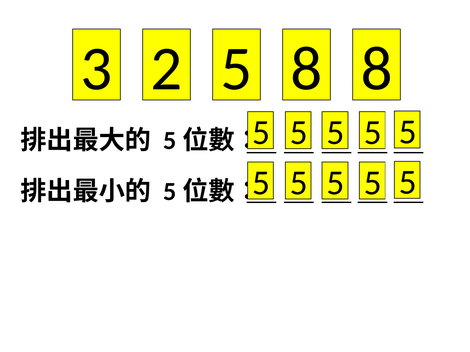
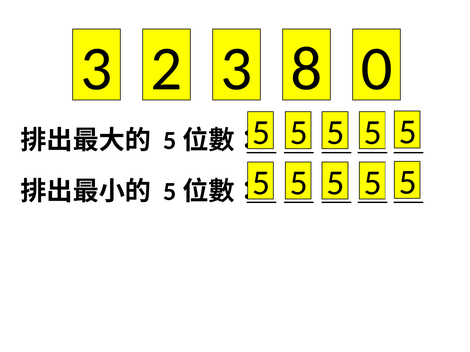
2 5: 5 -> 3
8 8: 8 -> 0
